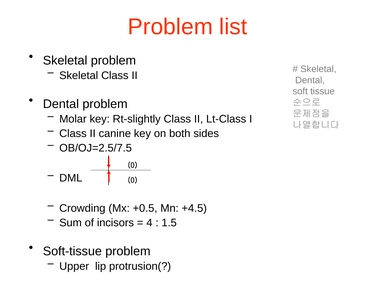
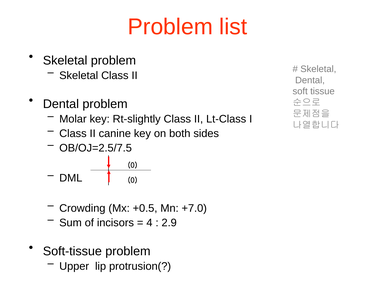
+4.5: +4.5 -> +7.0
1.5: 1.5 -> 2.9
